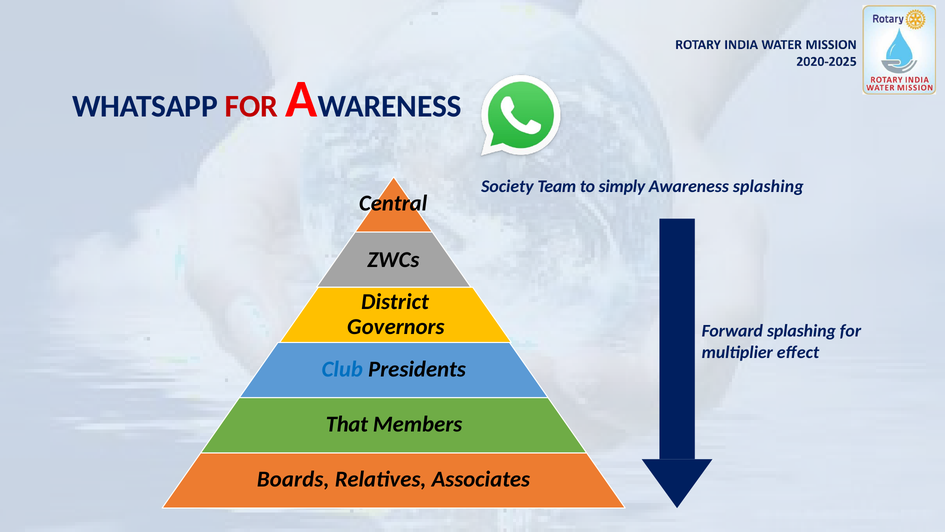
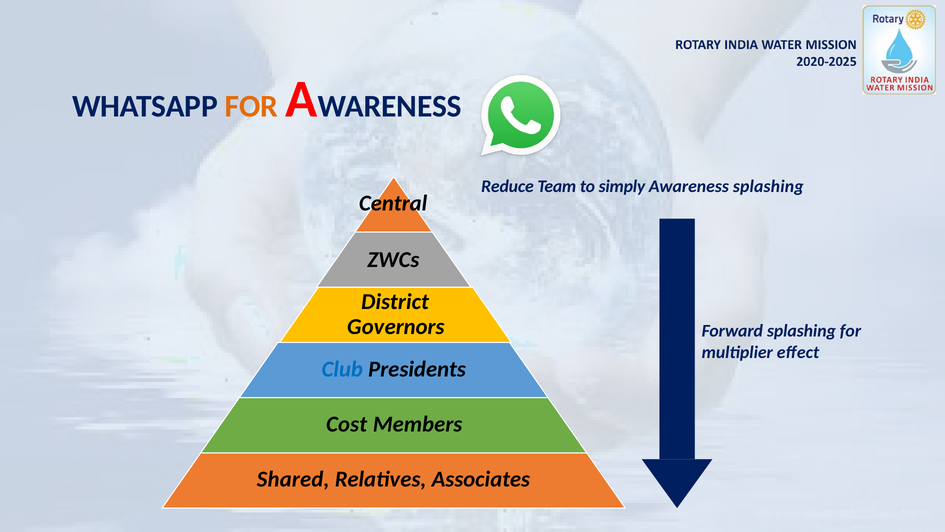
FOR at (251, 106) colour: red -> orange
Society: Society -> Reduce
That: That -> Cost
Boards: Boards -> Shared
